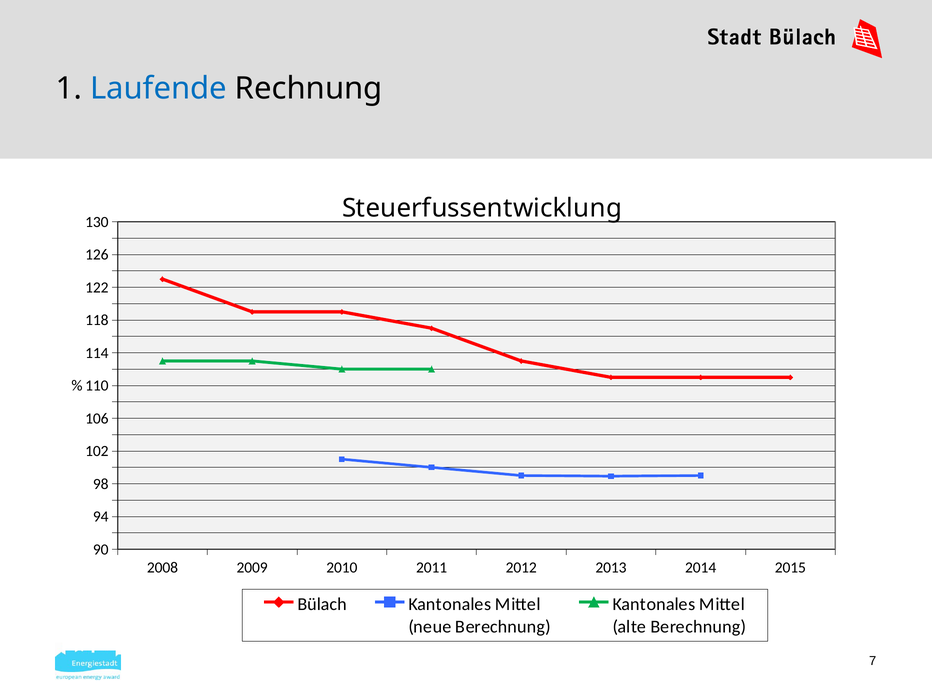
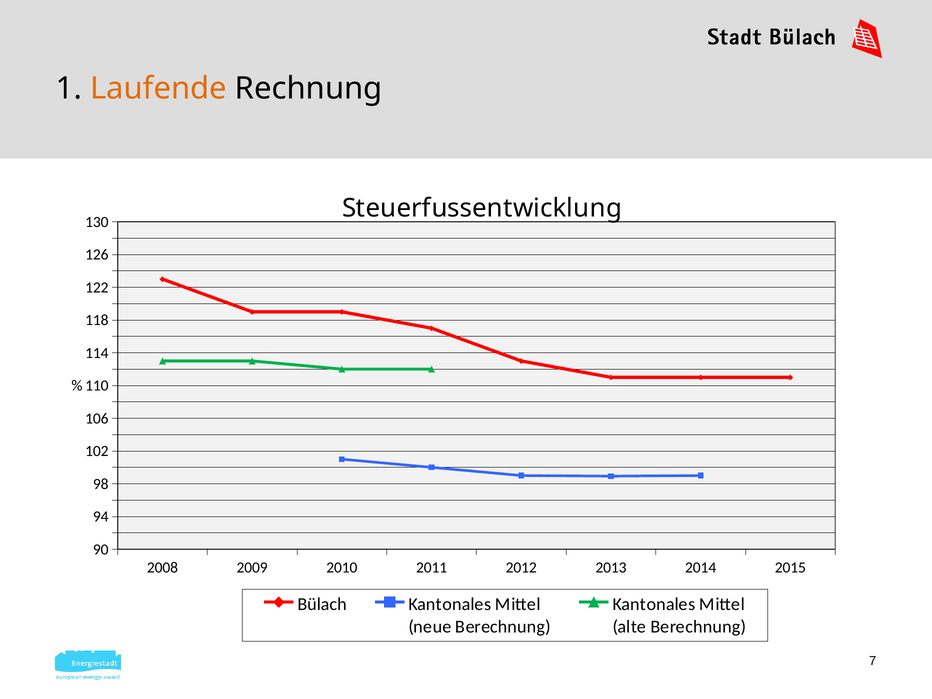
Laufende colour: blue -> orange
